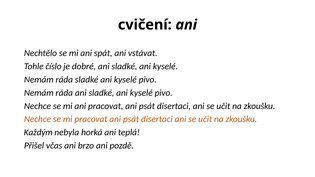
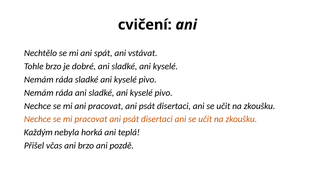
Tohle číslo: číslo -> brzo
